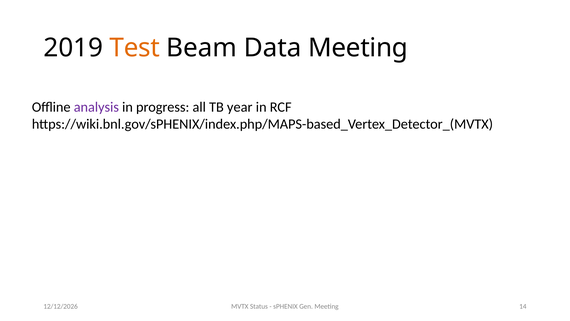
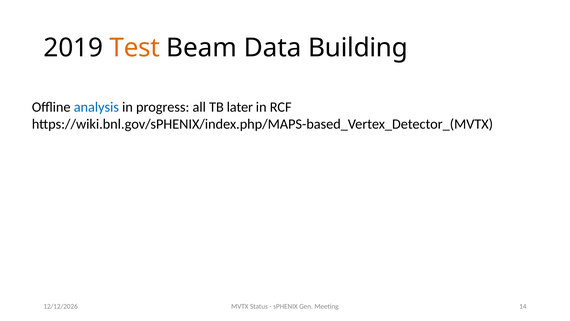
Data Meeting: Meeting -> Building
analysis colour: purple -> blue
year: year -> later
